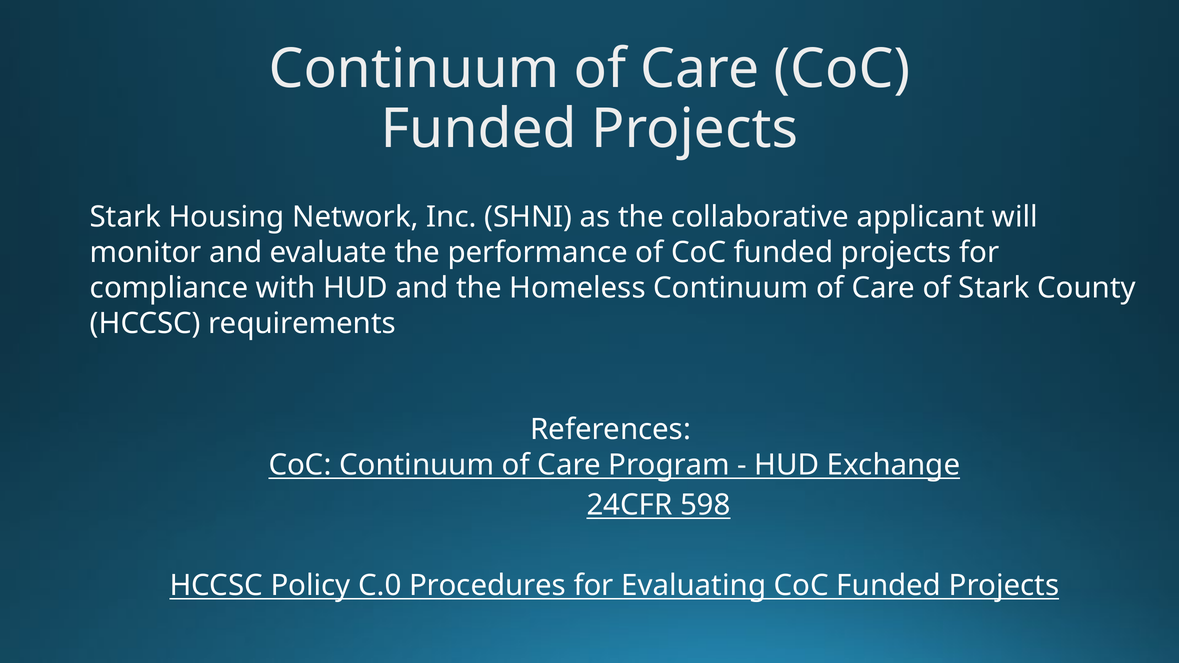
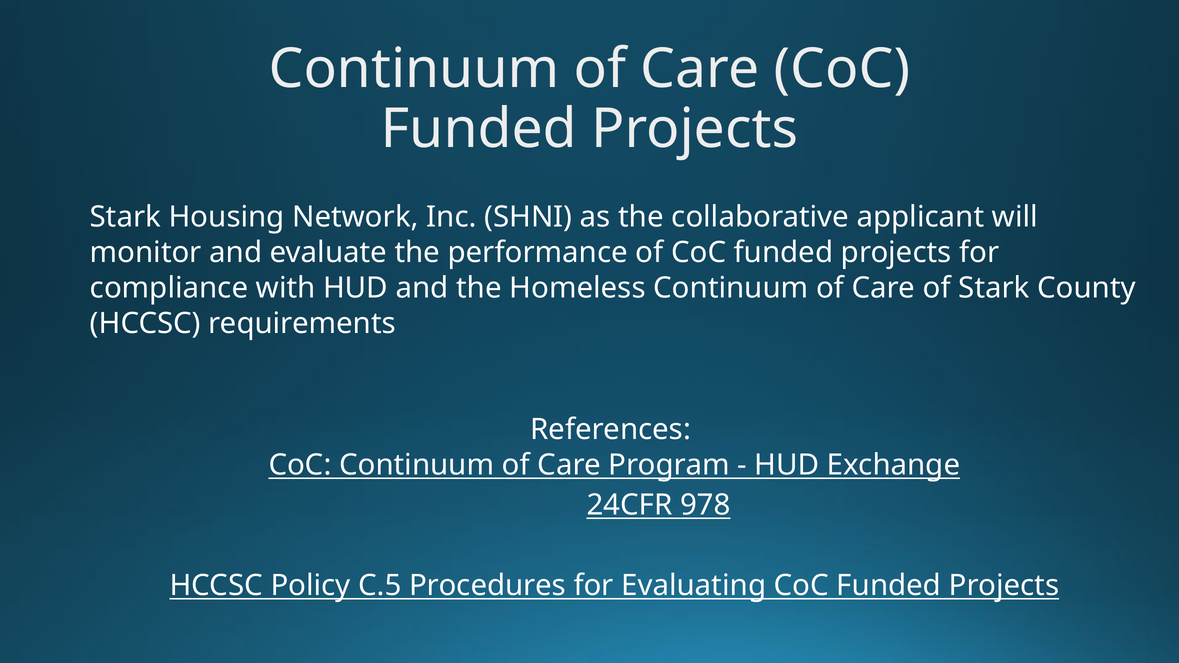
598: 598 -> 978
C.0: C.0 -> C.5
